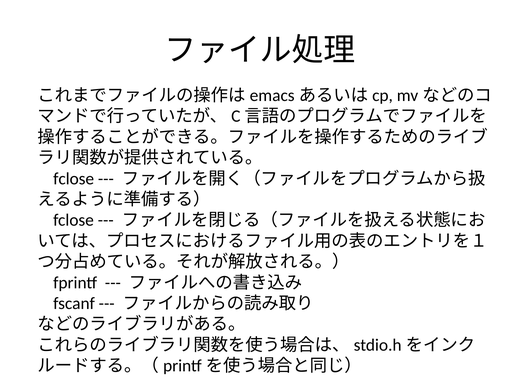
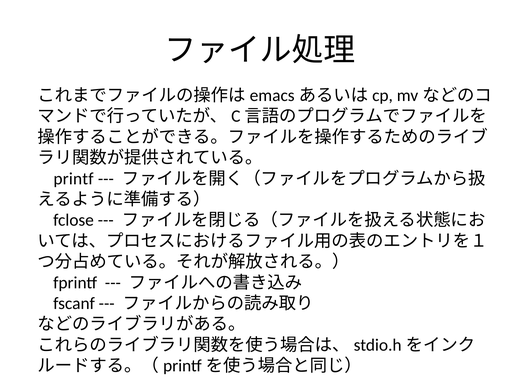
fclose at (74, 179): fclose -> printf
